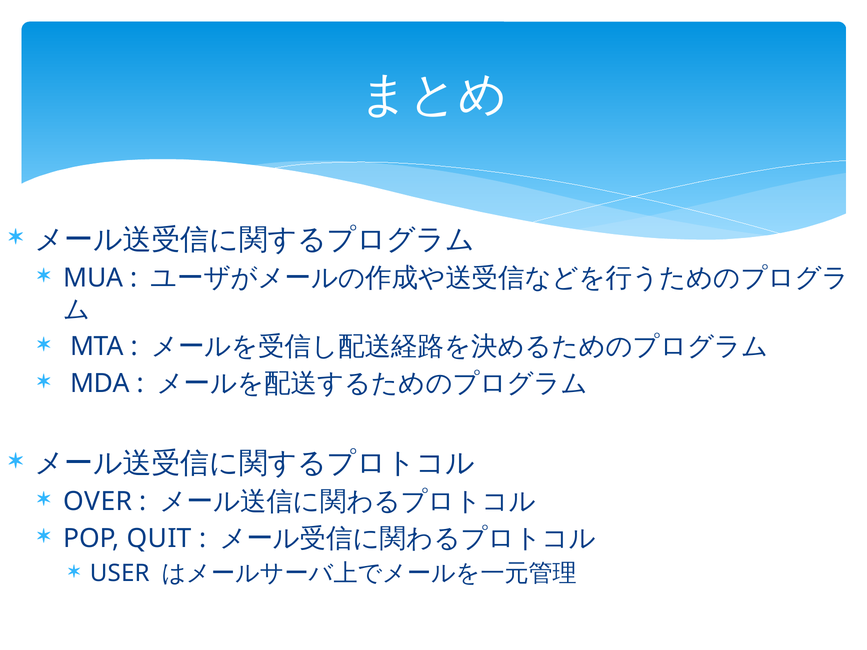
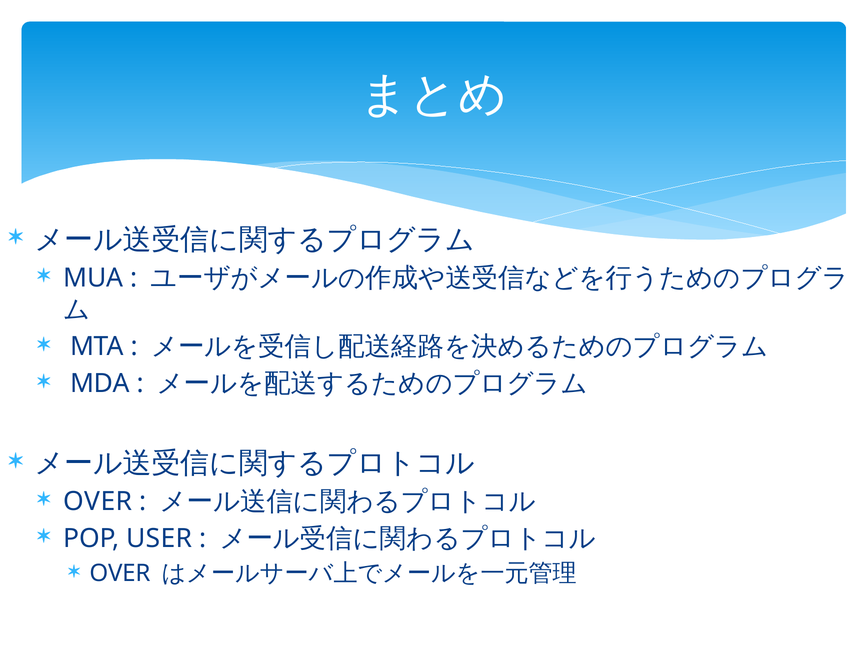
QUIT: QUIT -> USER
USER at (120, 574): USER -> OVER
